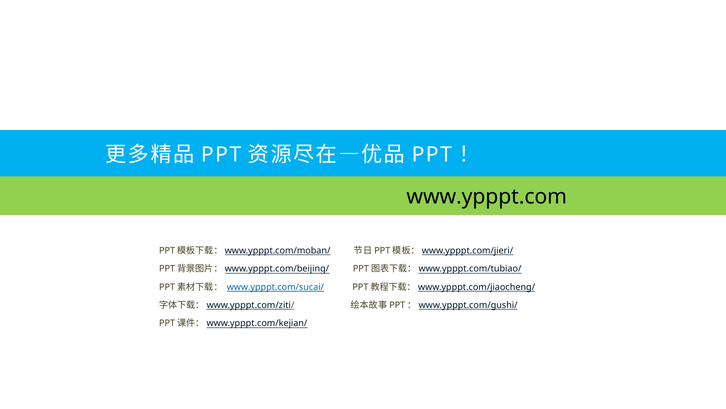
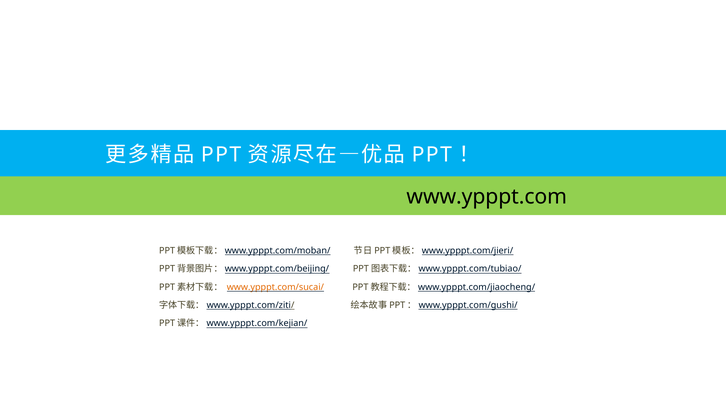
www.ypppt.com/sucai/ colour: blue -> orange
